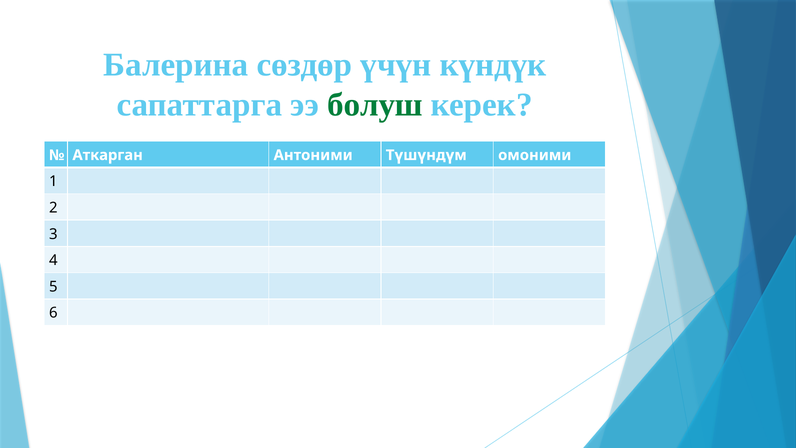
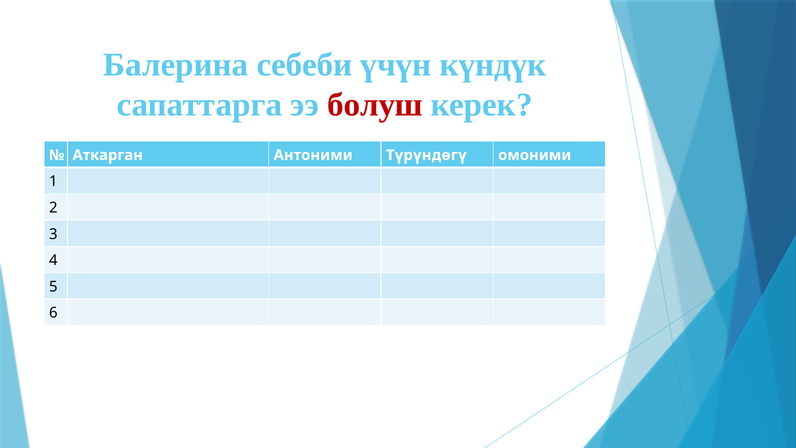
сөздөр: сөздөр -> себеби
болуш colour: green -> red
Түшүндүм: Түшүндүм -> Түрүндөгү
